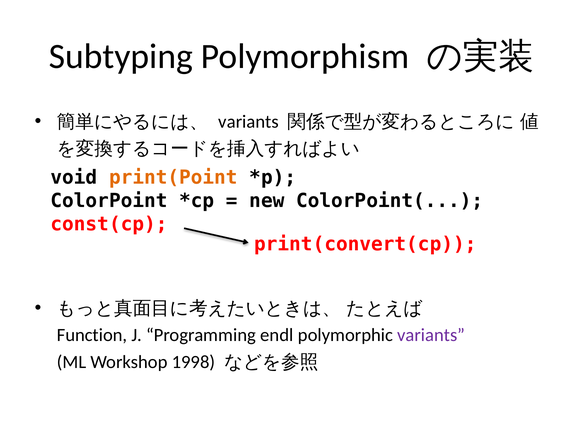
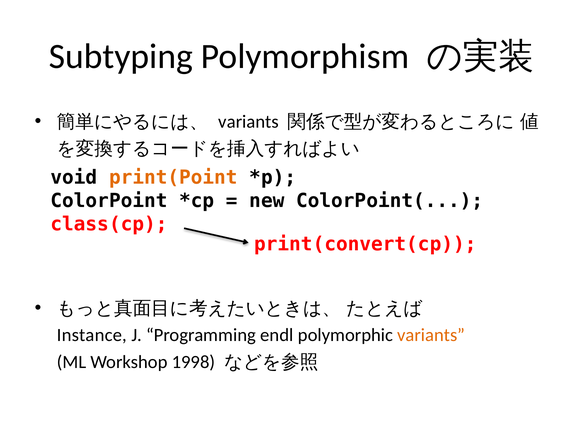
const(cp: const(cp -> class(cp
Function: Function -> Instance
variants at (431, 335) colour: purple -> orange
